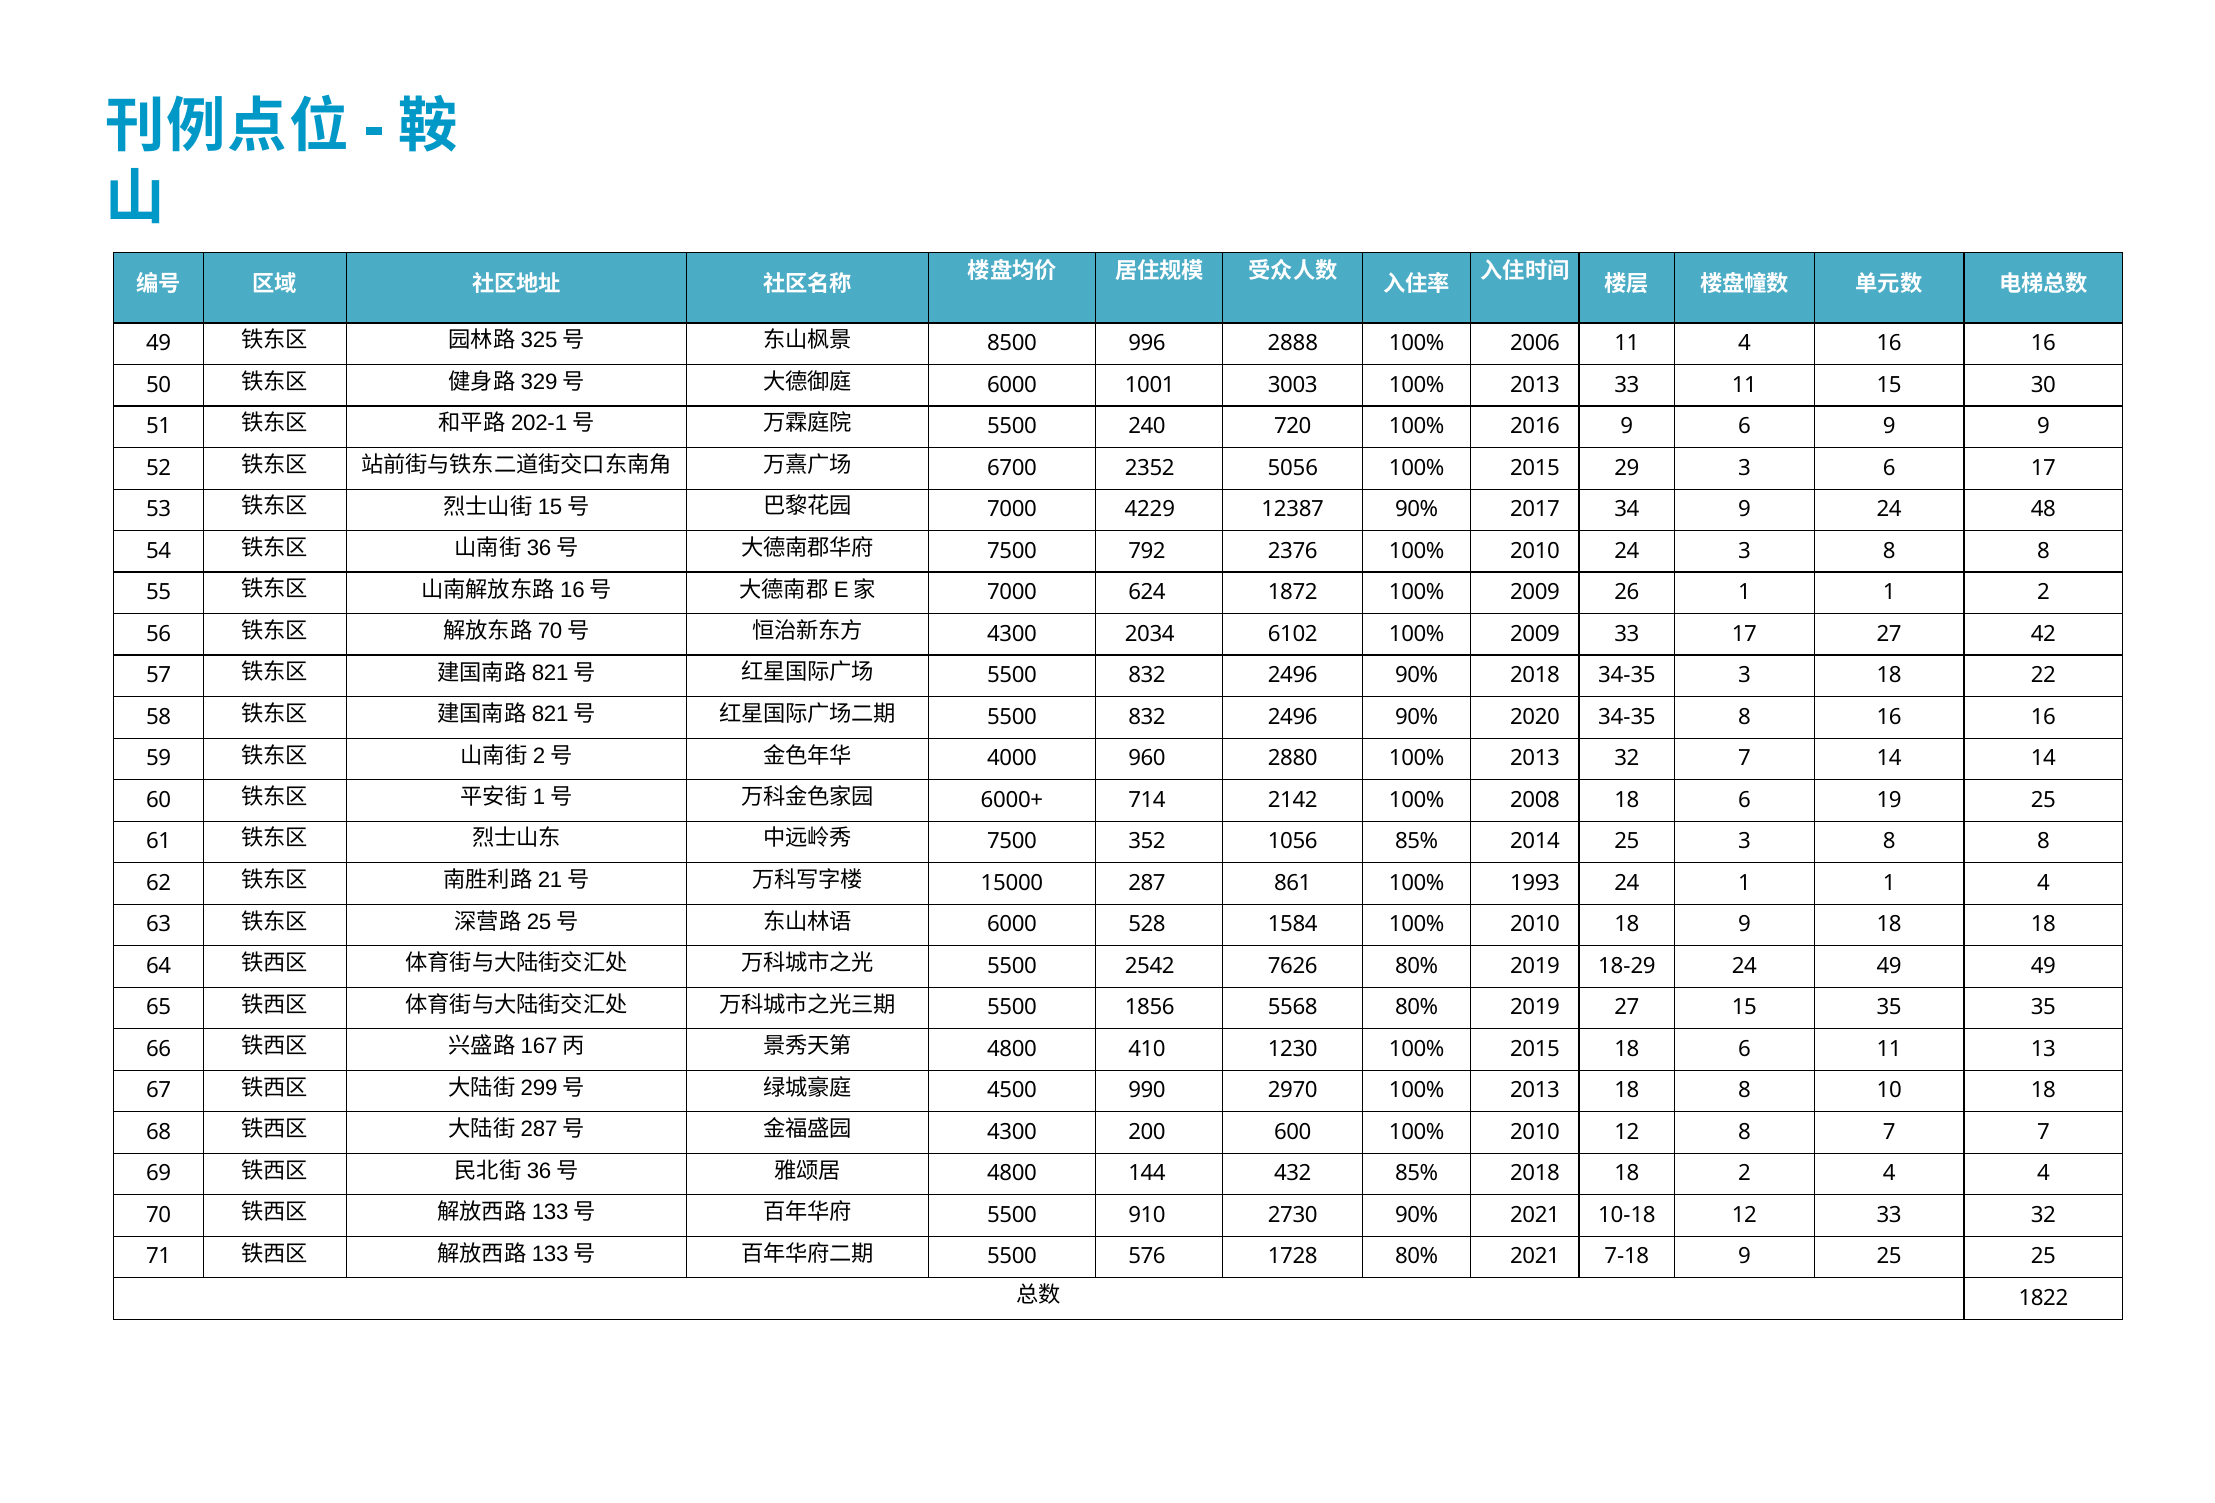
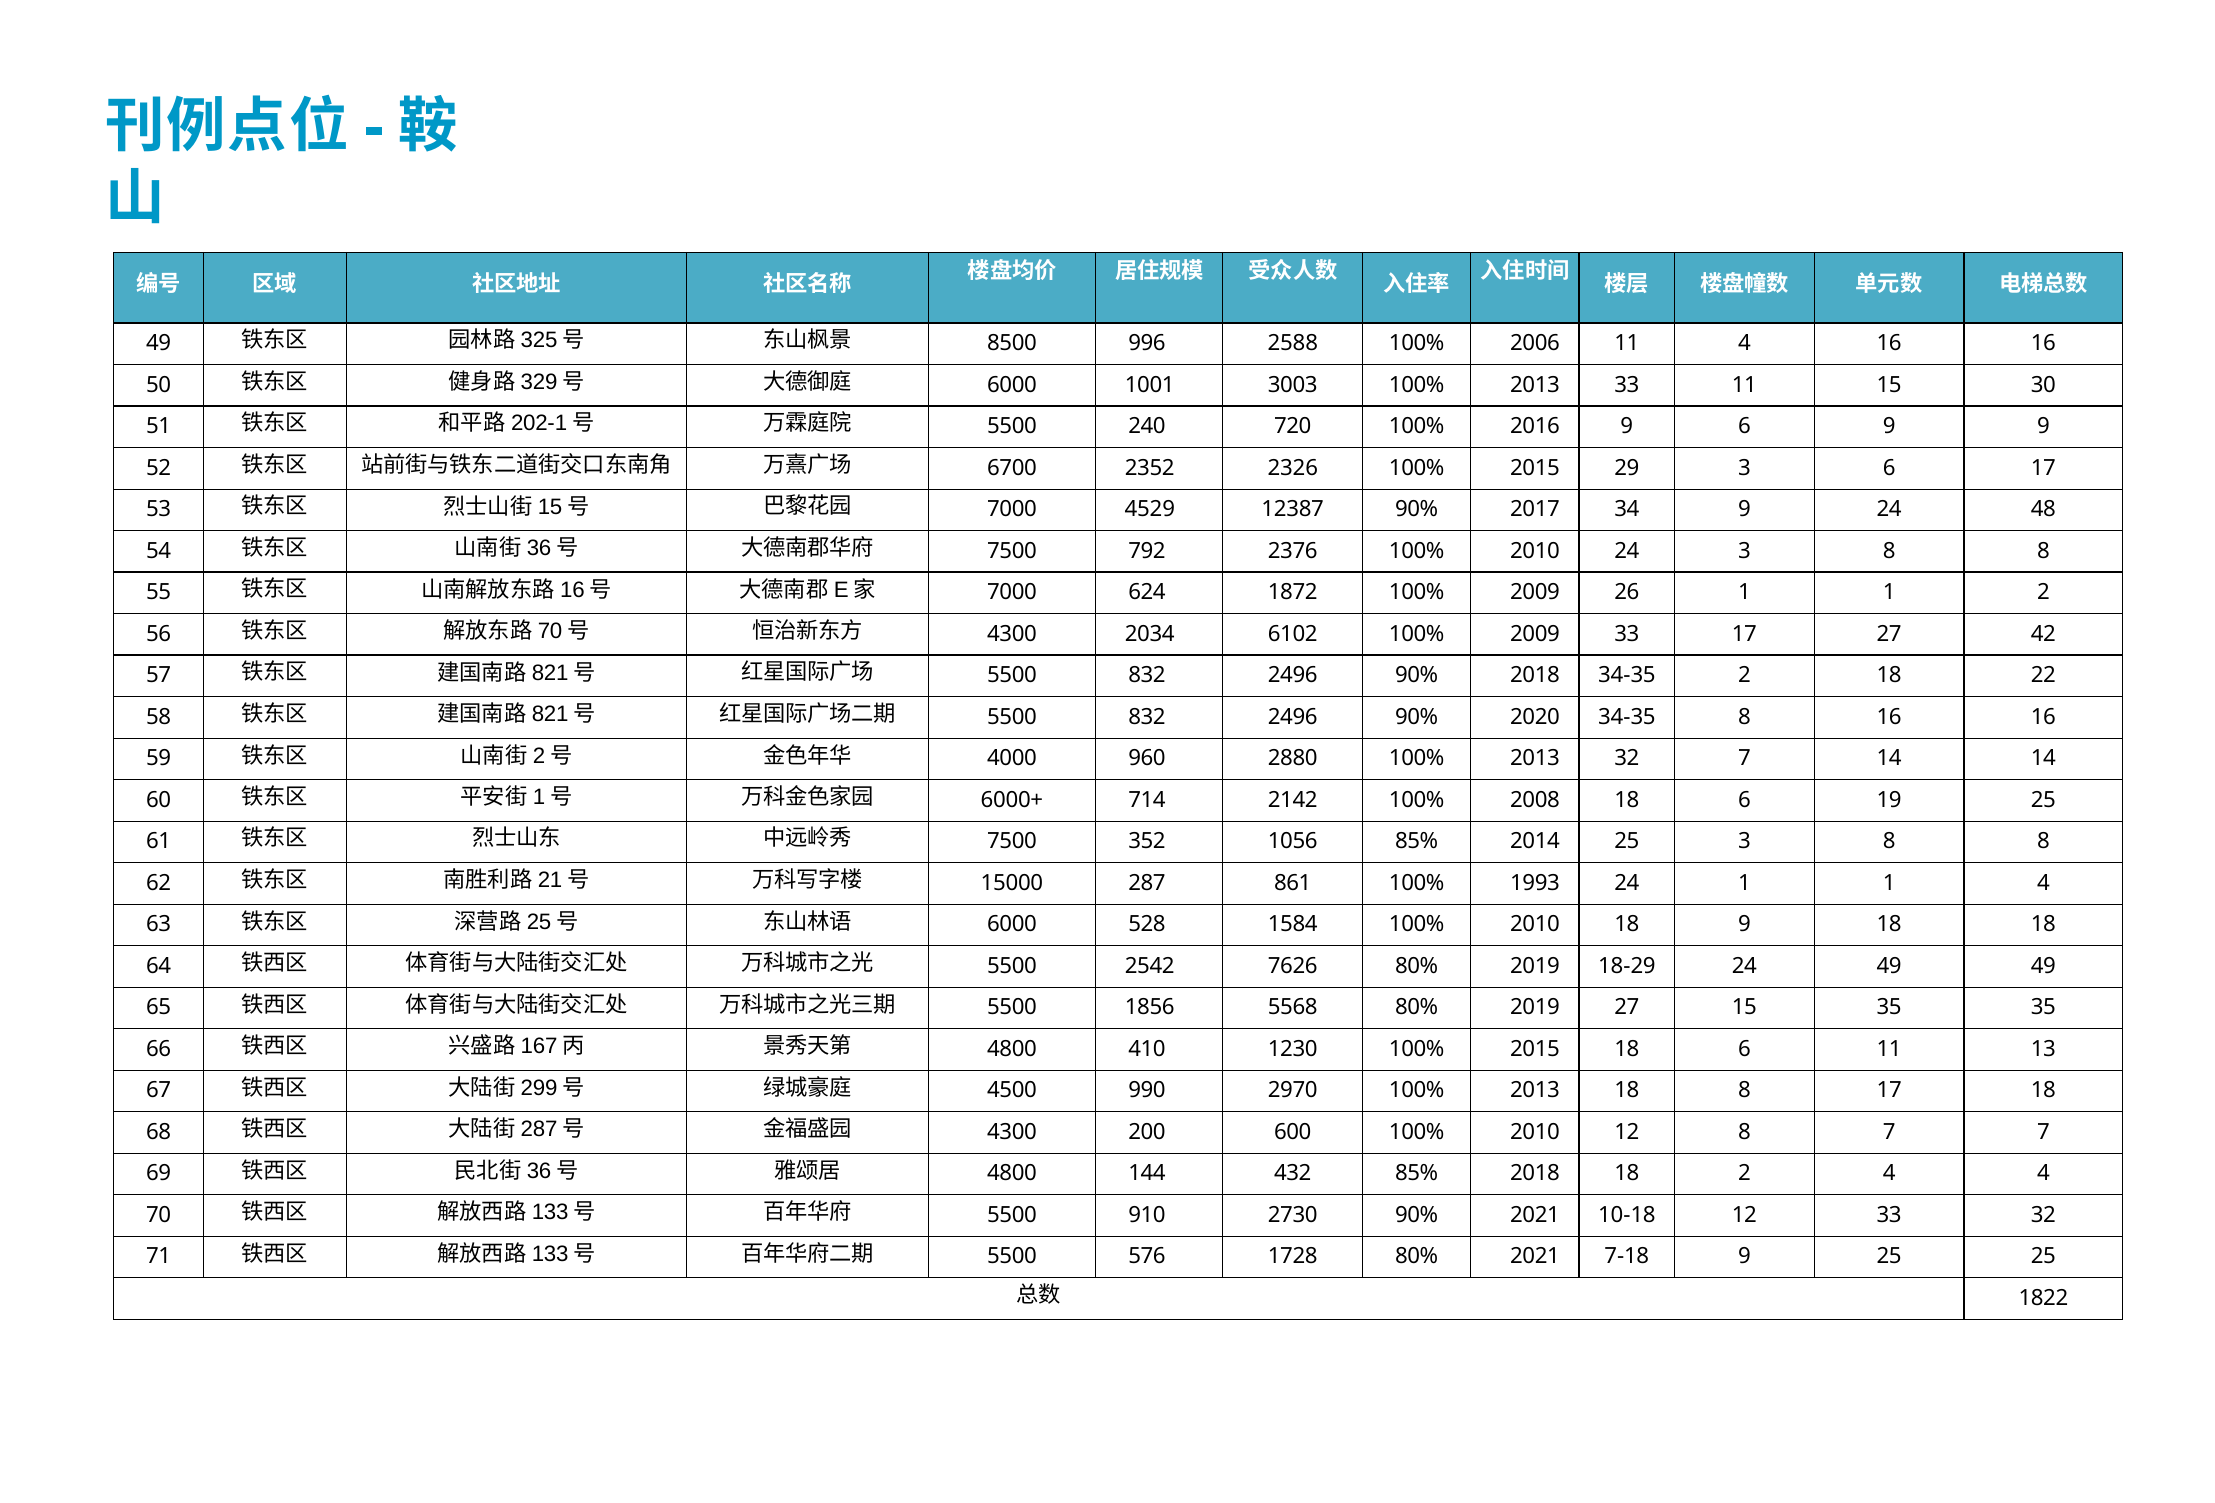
2888: 2888 -> 2588
5056: 5056 -> 2326
4229: 4229 -> 4529
34-35 3: 3 -> 2
8 10: 10 -> 17
